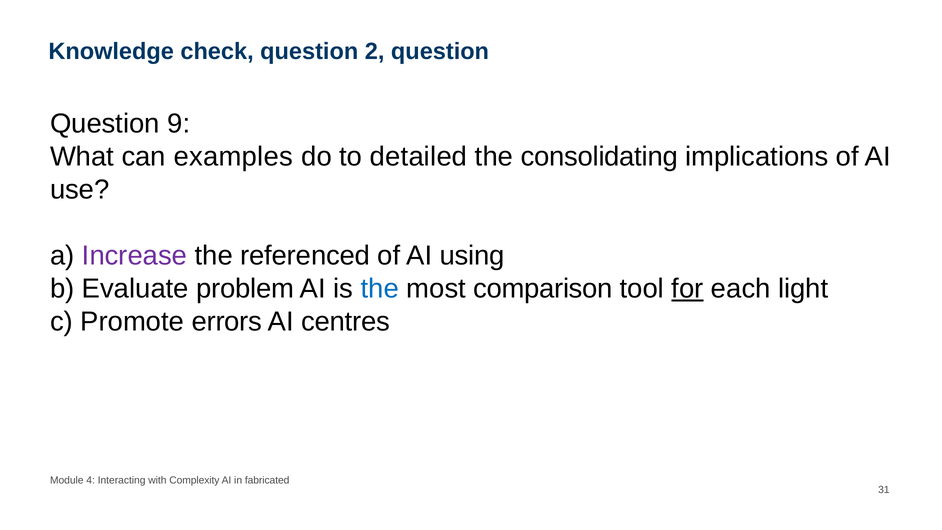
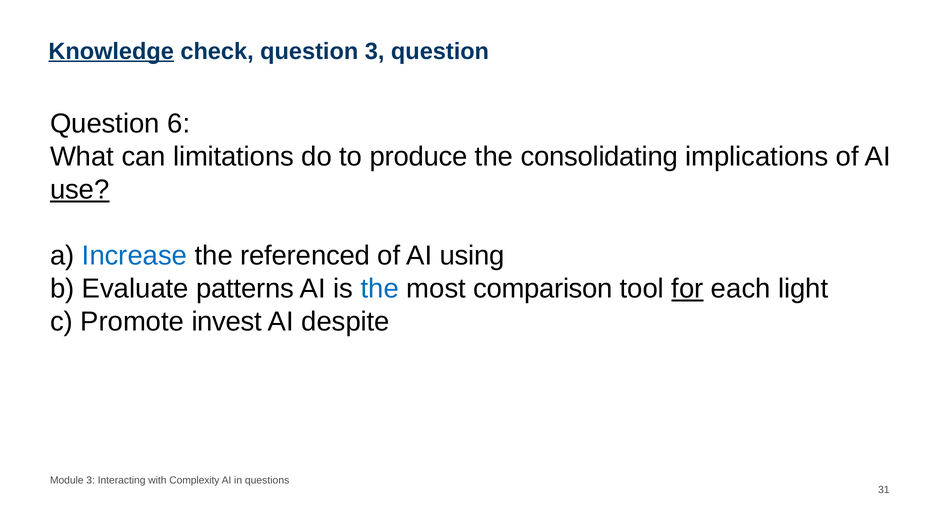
Knowledge underline: none -> present
question 2: 2 -> 3
9: 9 -> 6
examples: examples -> limitations
detailed: detailed -> produce
use underline: none -> present
Increase colour: purple -> blue
problem: problem -> patterns
errors: errors -> invest
centres: centres -> despite
Module 4: 4 -> 3
fabricated: fabricated -> questions
